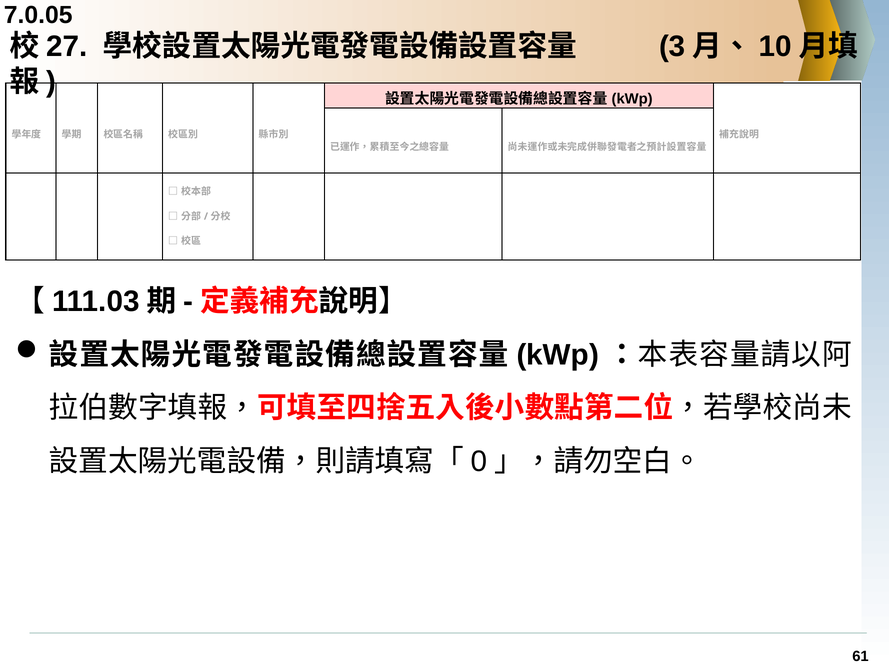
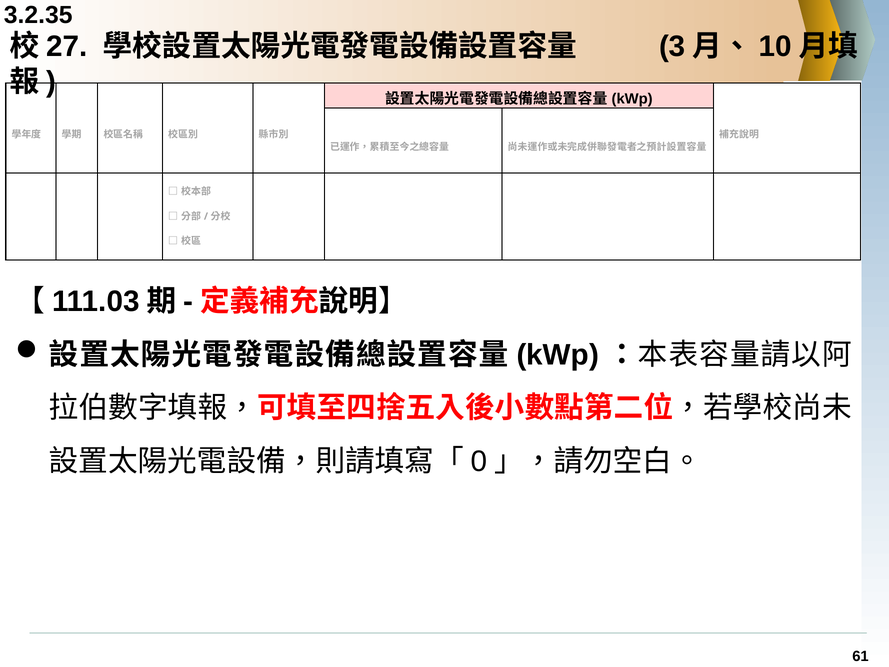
7.0.05: 7.0.05 -> 3.2.35
